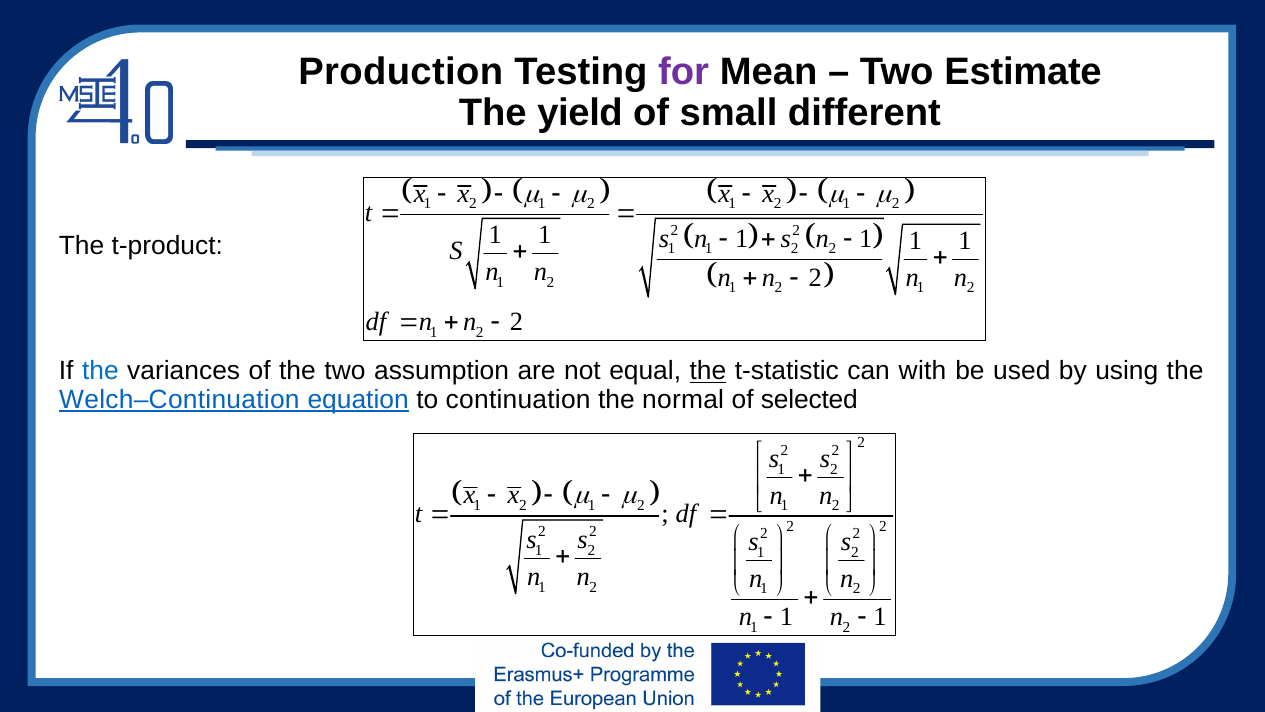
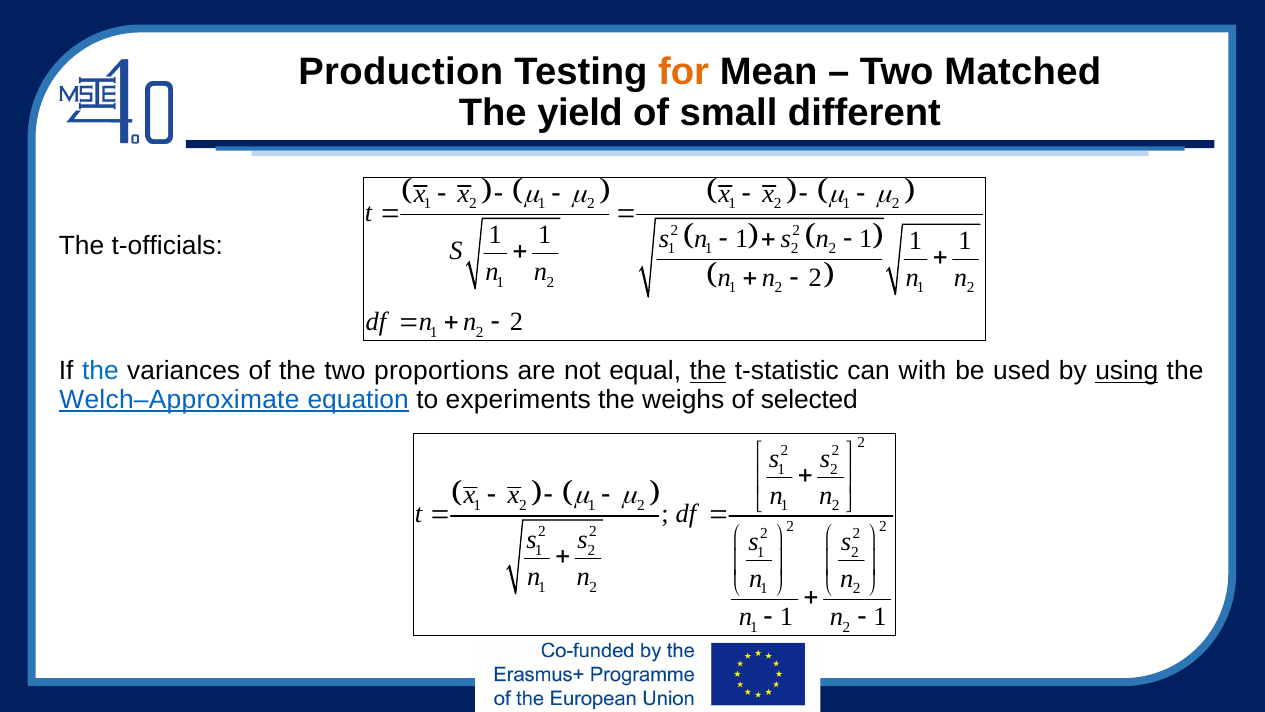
for colour: purple -> orange
Estimate: Estimate -> Matched
t-product: t-product -> t-officials
assumption: assumption -> proportions
using underline: none -> present
Welch–Continuation: Welch–Continuation -> Welch–Approximate
continuation: continuation -> experiments
normal: normal -> weighs
